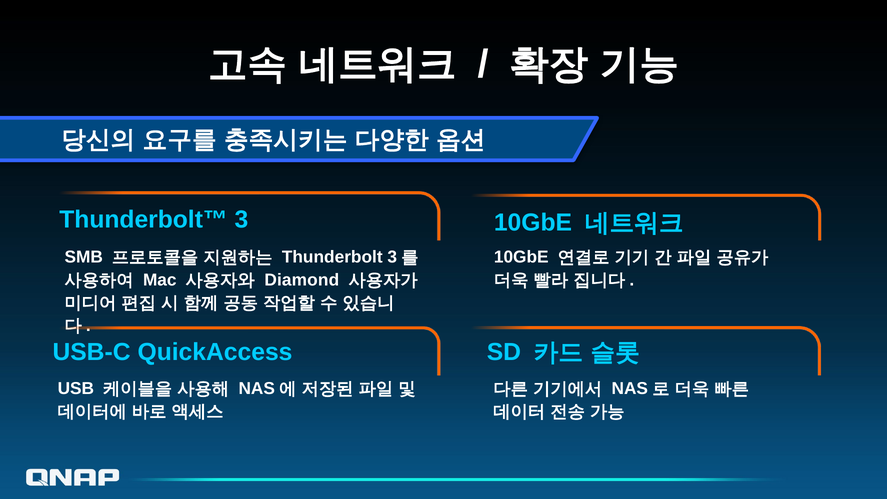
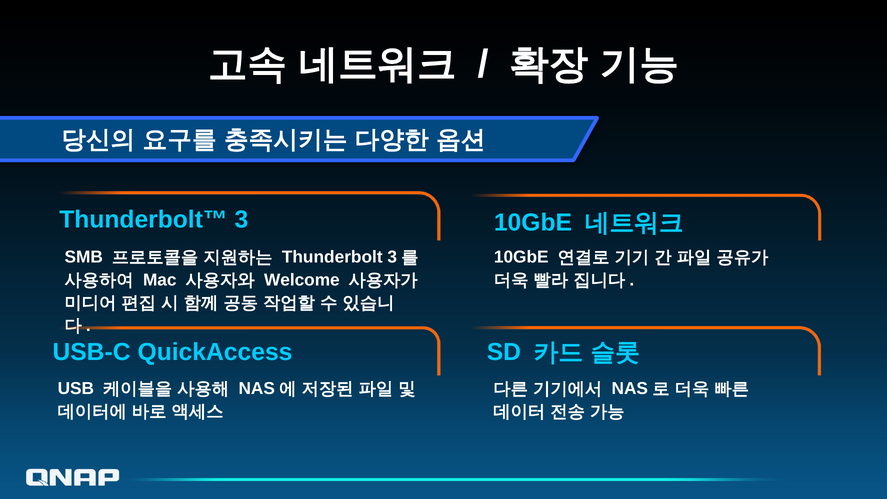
Diamond: Diamond -> Welcome
